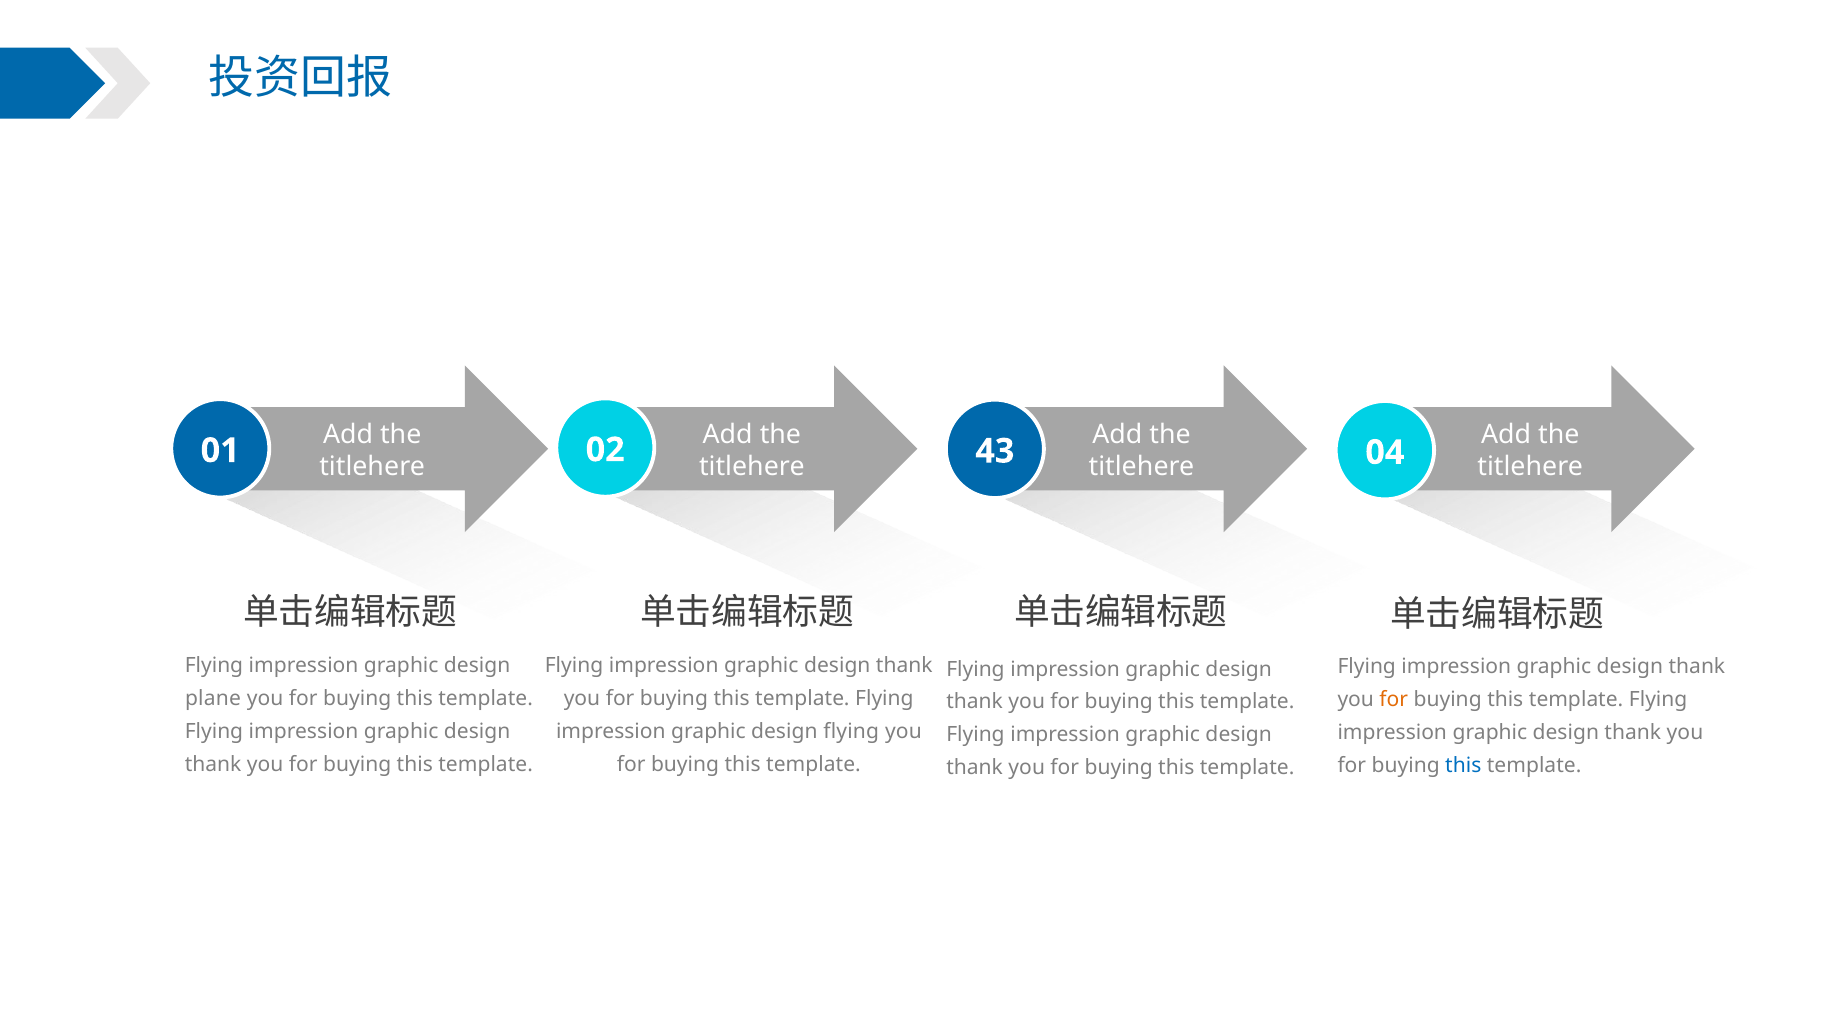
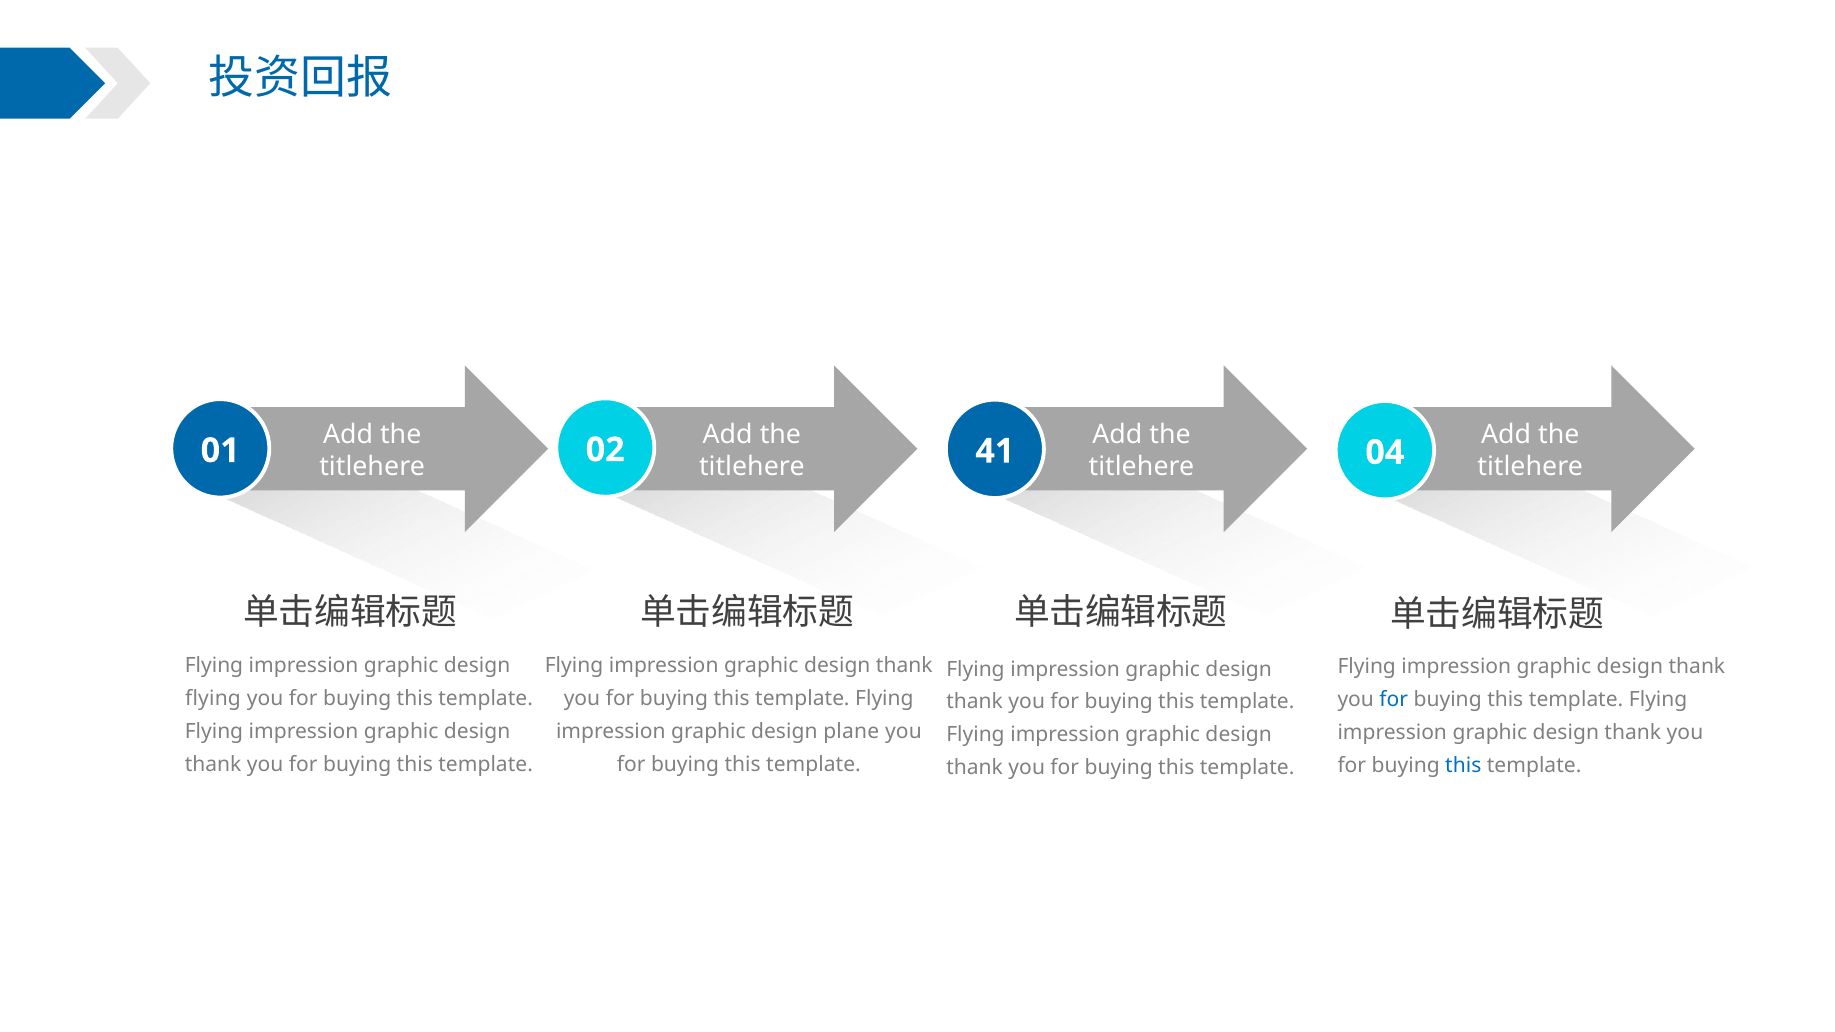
43: 43 -> 41
plane at (213, 699): plane -> flying
for at (1394, 700) colour: orange -> blue
design flying: flying -> plane
